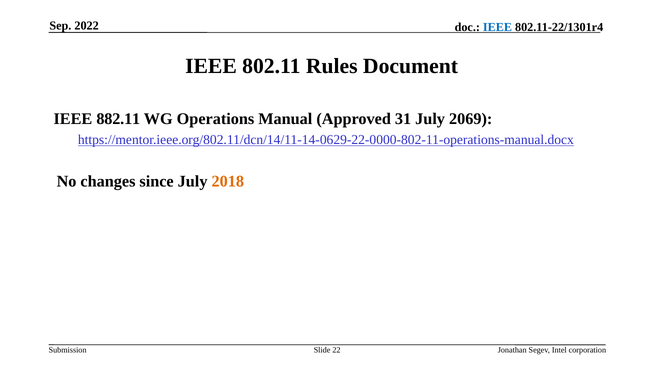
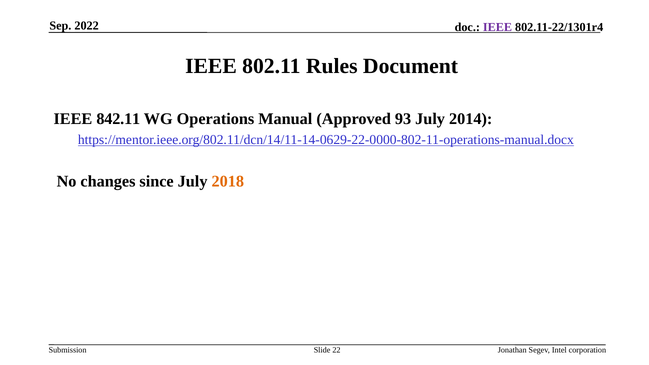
IEEE at (497, 27) colour: blue -> purple
882.11: 882.11 -> 842.11
31: 31 -> 93
2069: 2069 -> 2014
